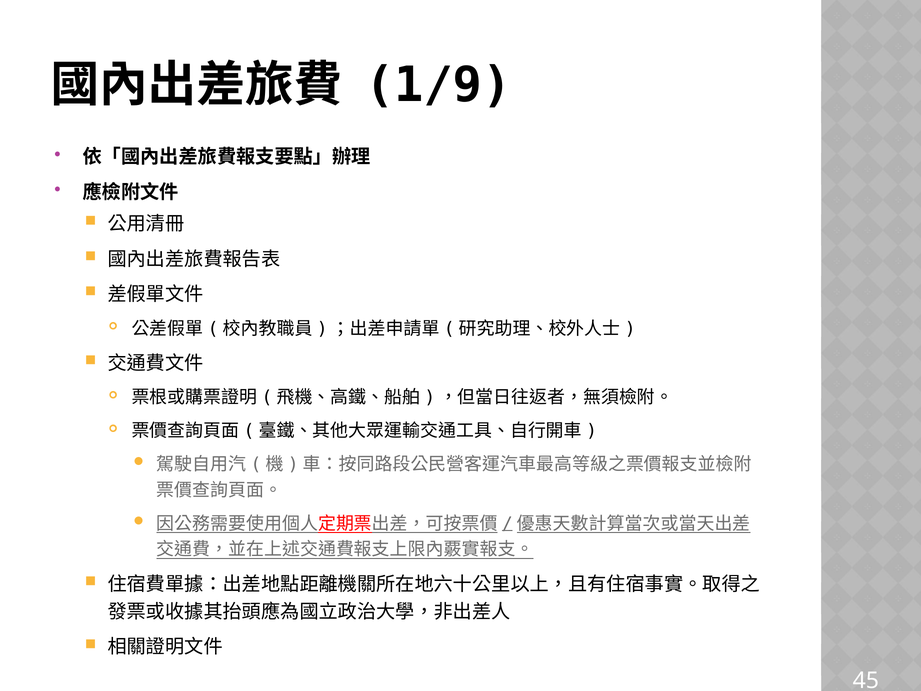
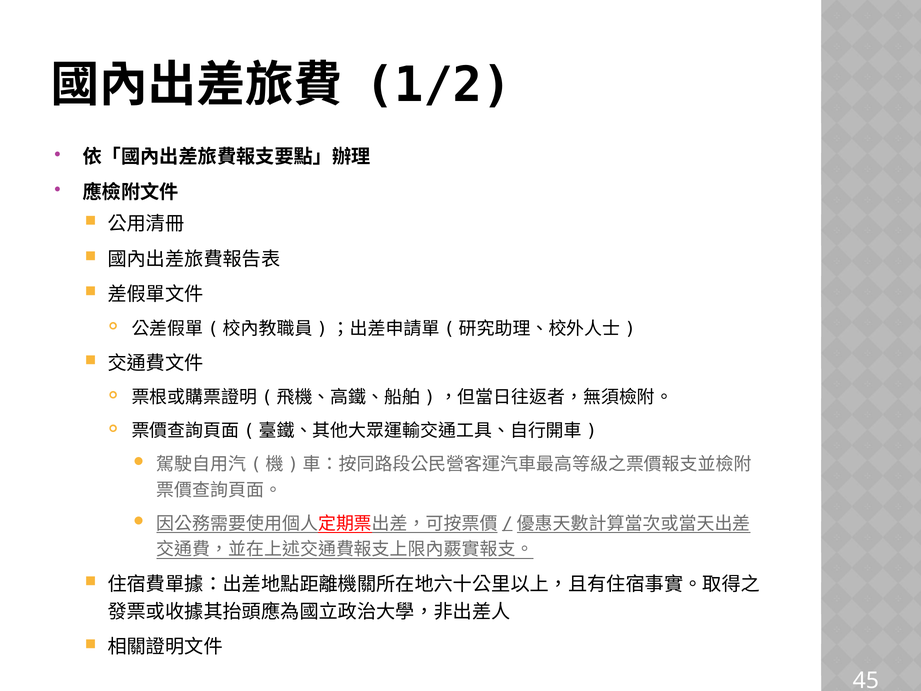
1/9: 1/9 -> 1/2
